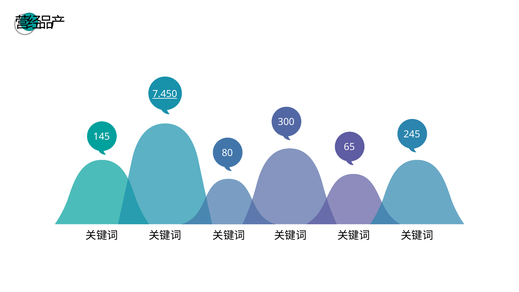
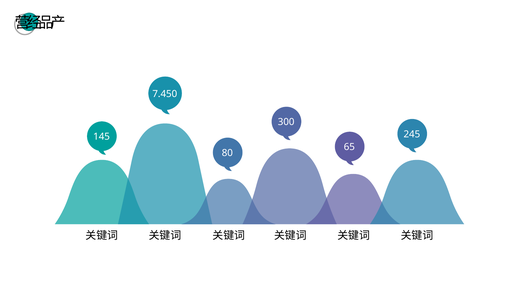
7.450 underline: present -> none
